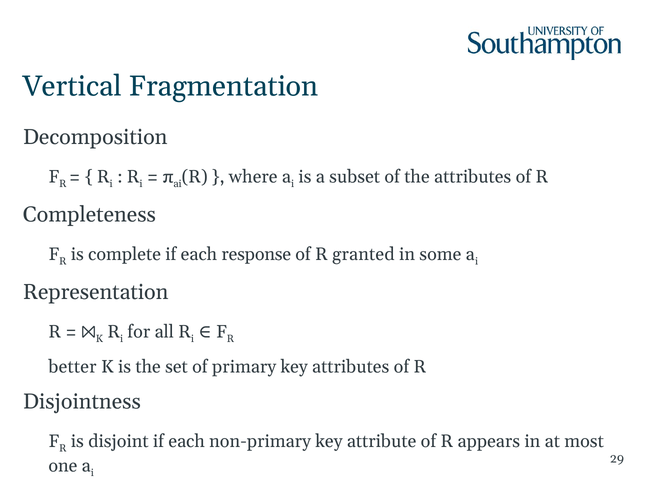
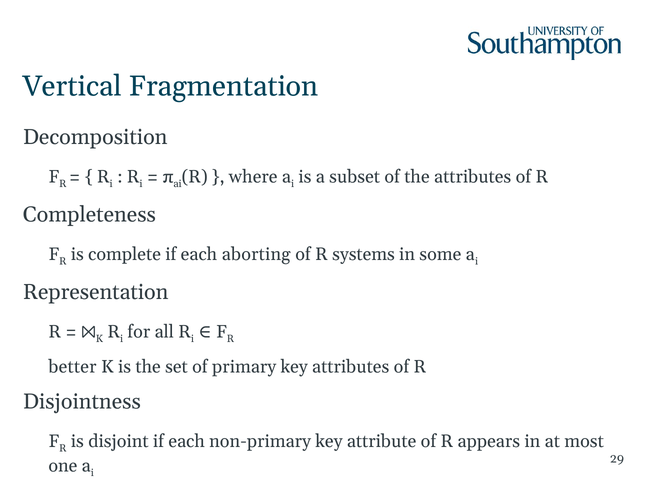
response: response -> aborting
granted: granted -> systems
